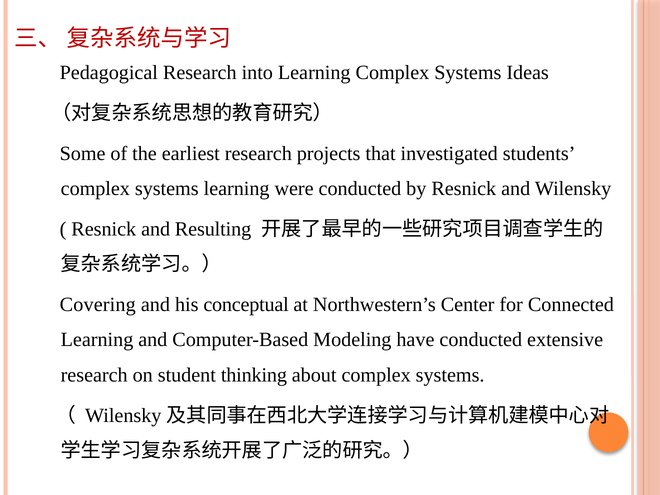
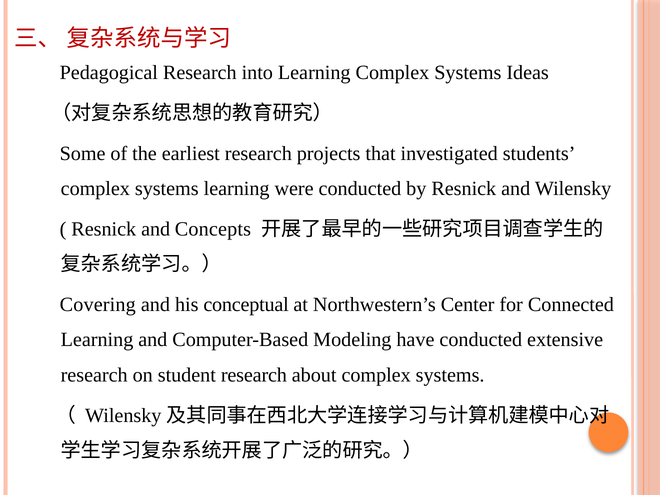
Resulting: Resulting -> Concepts
student thinking: thinking -> research
